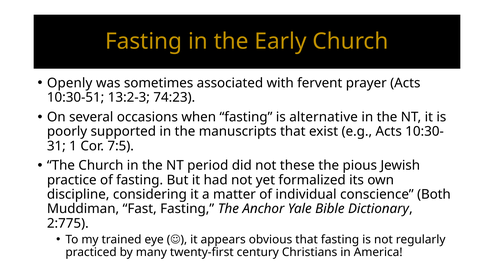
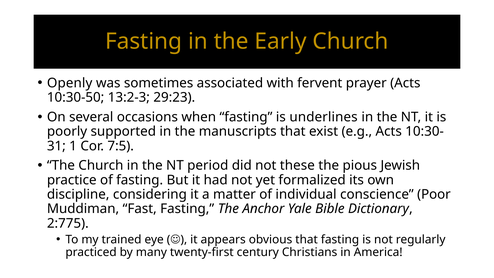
10:30-51: 10:30-51 -> 10:30-50
74:23: 74:23 -> 29:23
alternative: alternative -> underlines
Both: Both -> Poor
